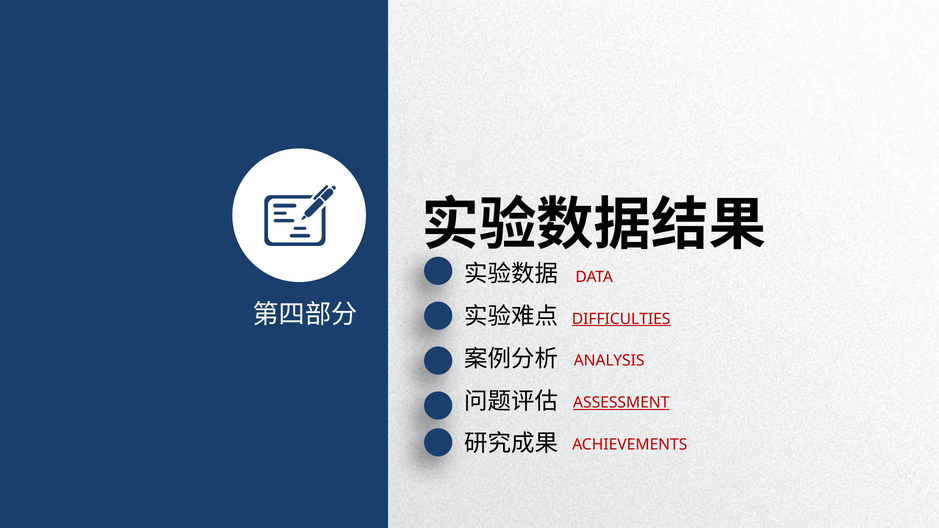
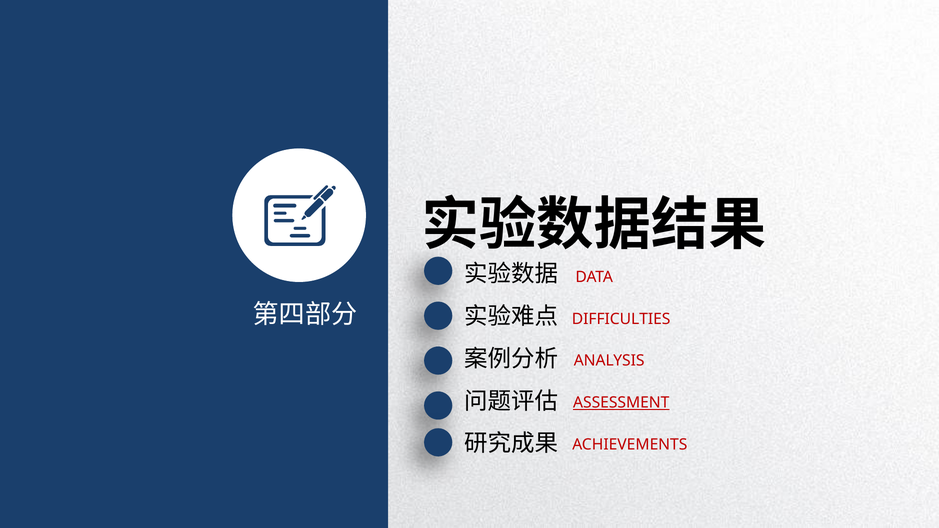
DIFFICULTIES underline: present -> none
